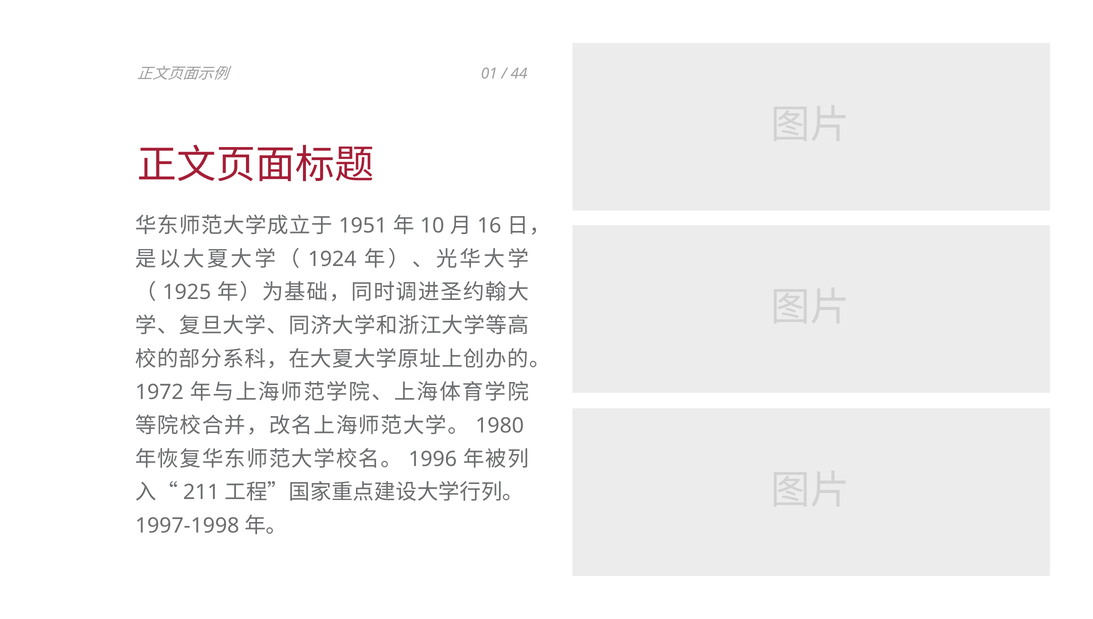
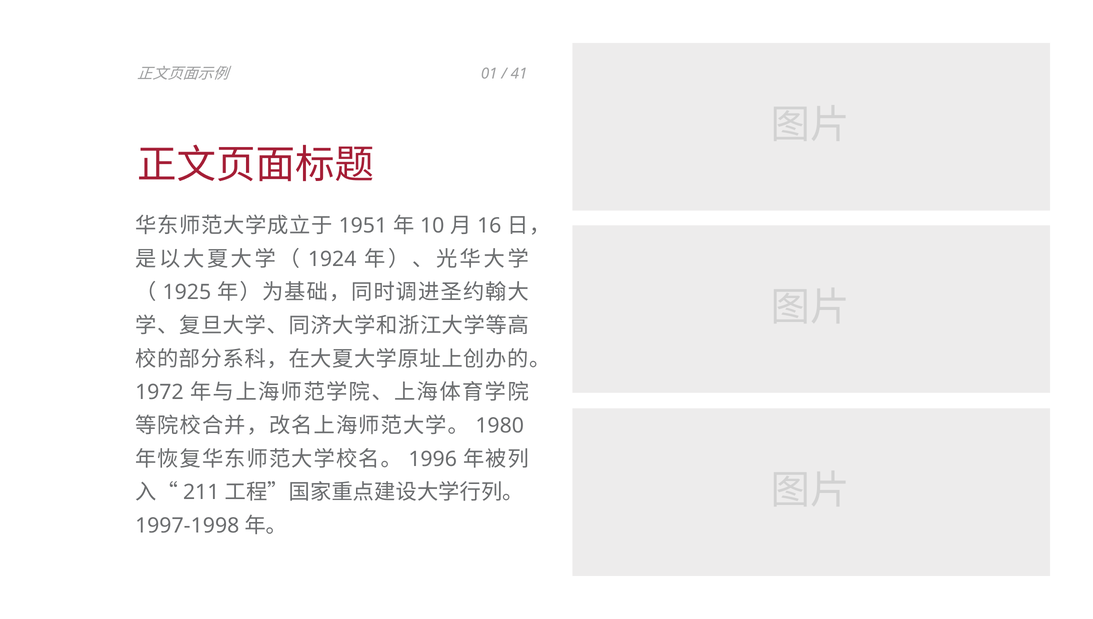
44: 44 -> 41
